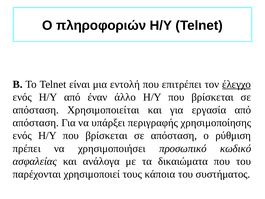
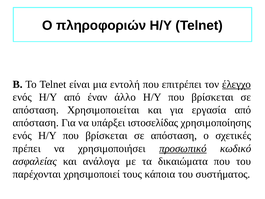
περιγραφής: περιγραφής -> ιστοσελίδας
ρύθμιση: ρύθμιση -> σχετικές
προσωπικό underline: none -> present
